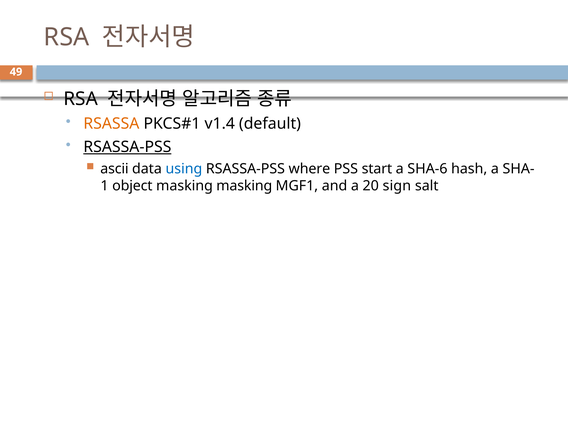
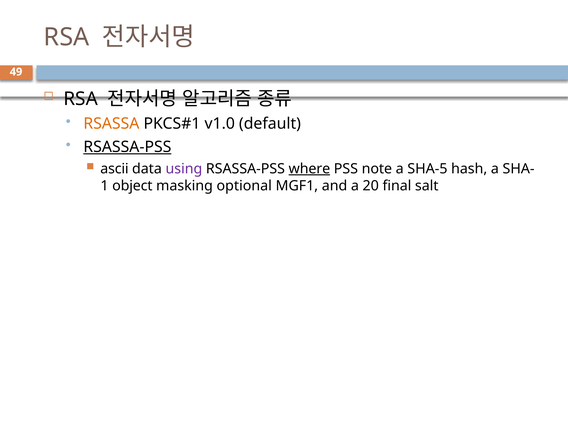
v1.4: v1.4 -> v1.0
using colour: blue -> purple
where underline: none -> present
start: start -> note
SHA-6: SHA-6 -> SHA-5
masking masking: masking -> optional
sign: sign -> final
